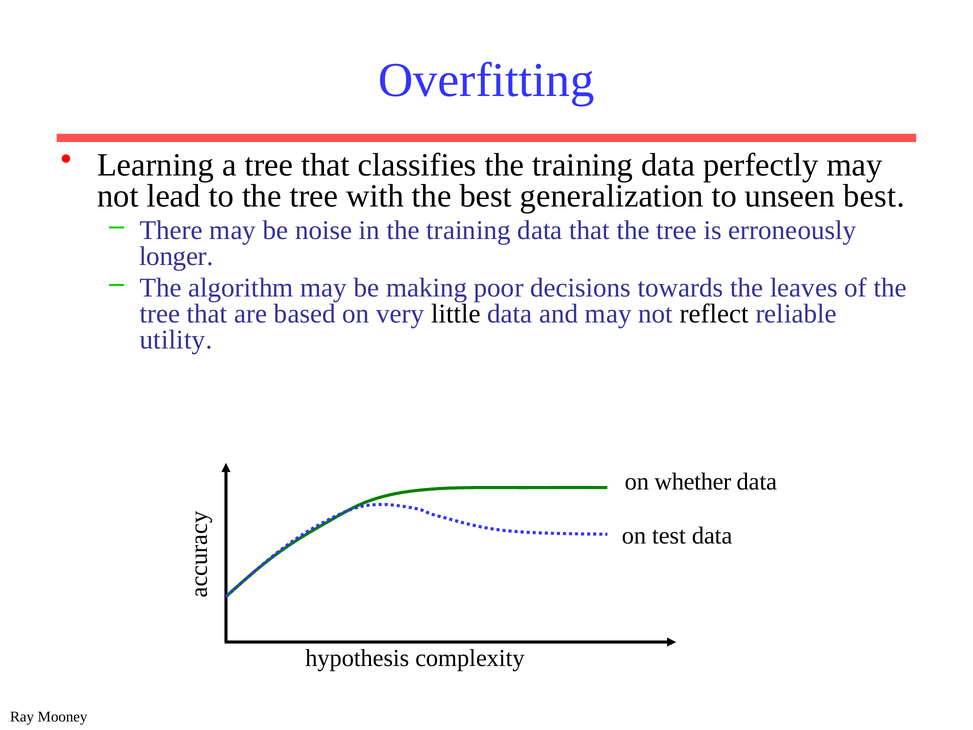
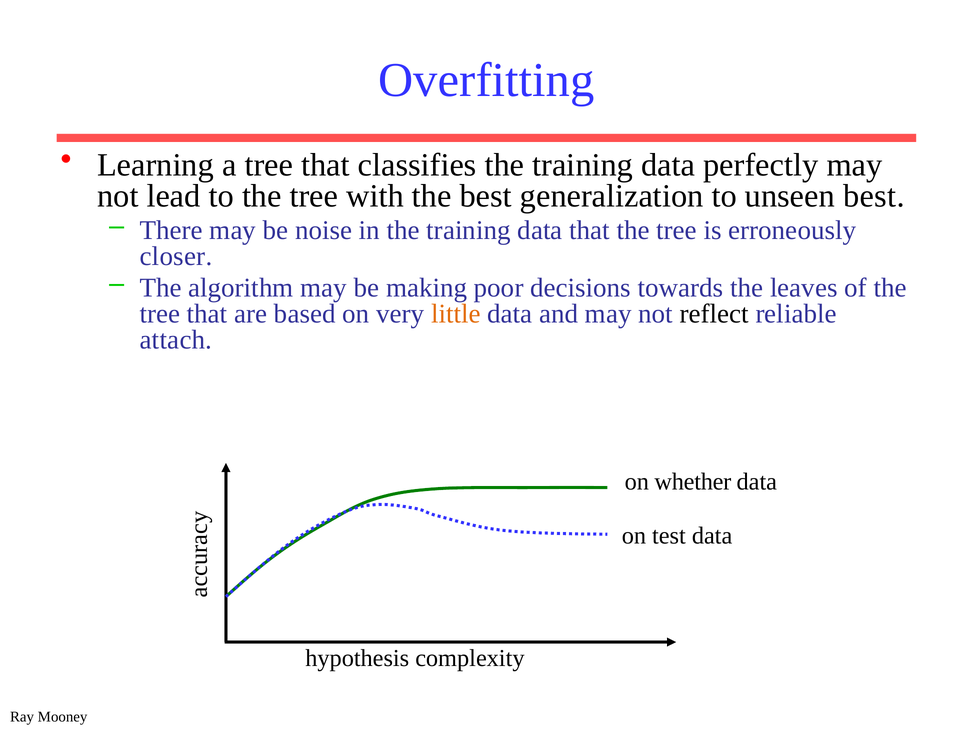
longer: longer -> closer
little colour: black -> orange
utility: utility -> attach
